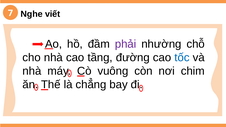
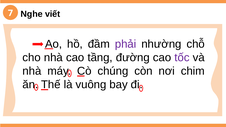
tốc colour: blue -> purple
vuông: vuông -> chúng
chẳng: chẳng -> vuông
